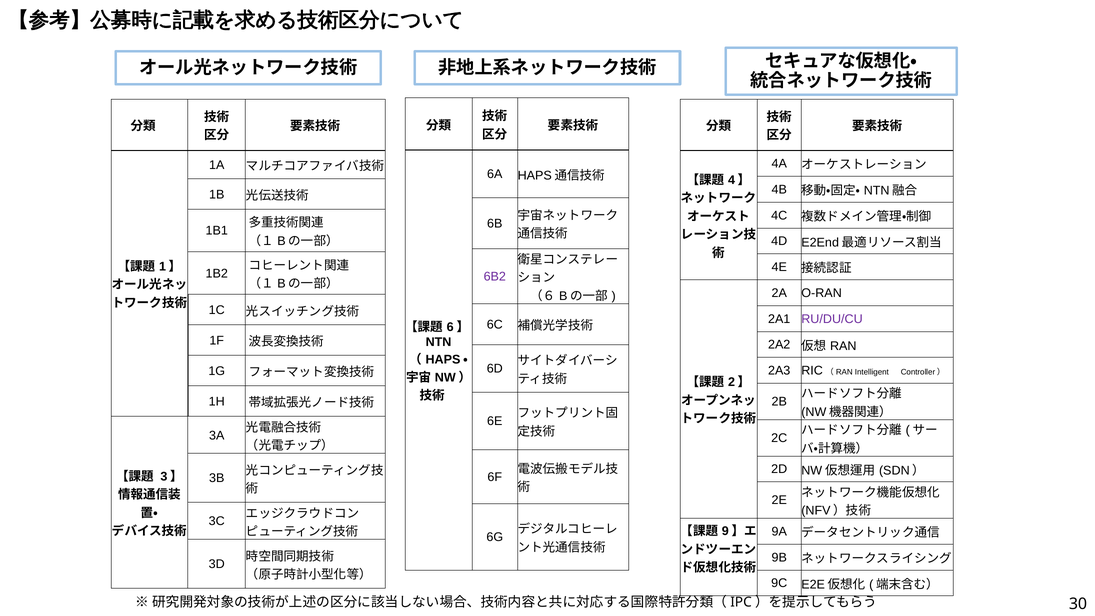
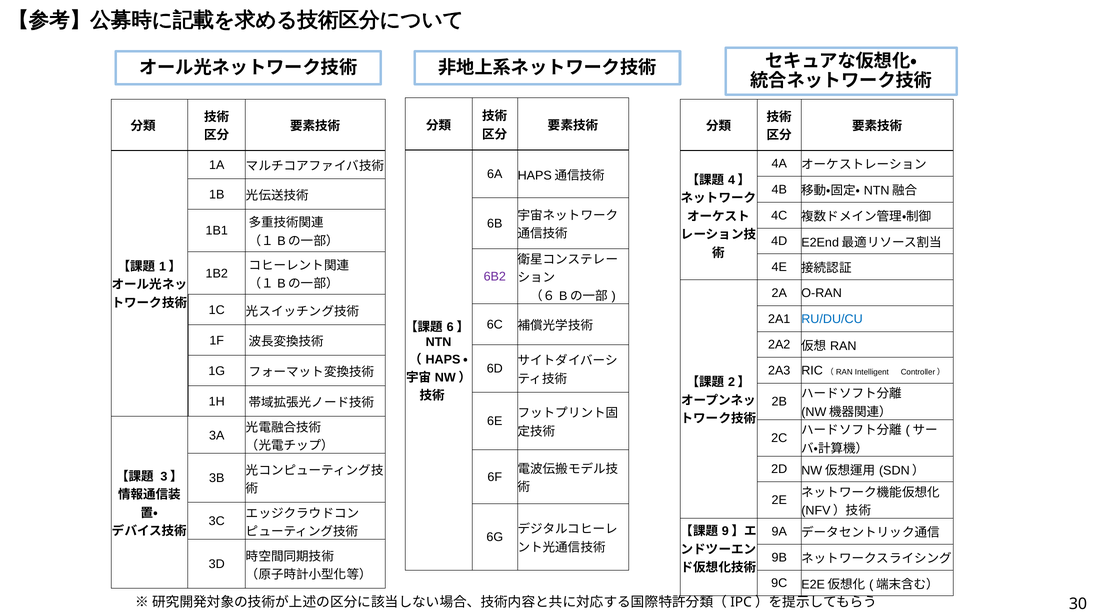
RU/DU/CU colour: purple -> blue
